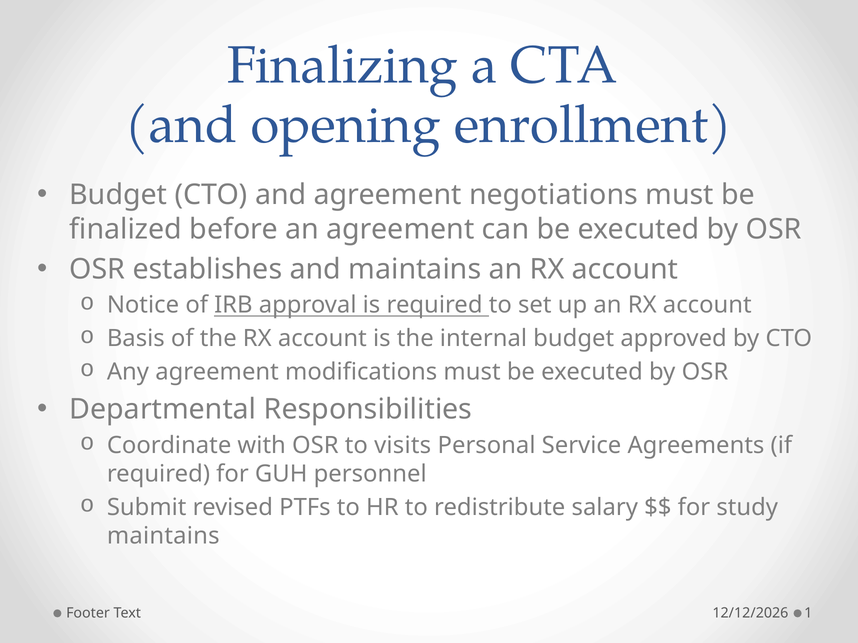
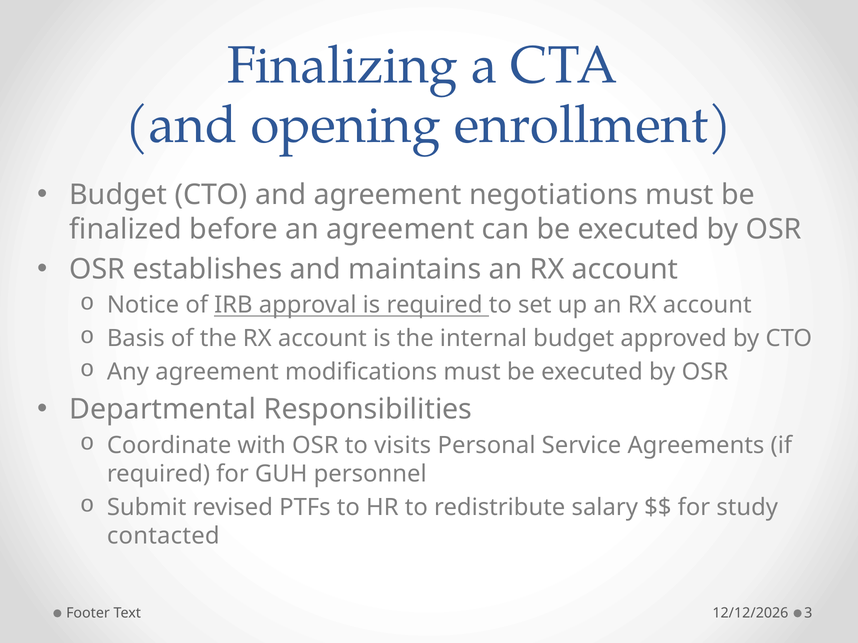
maintains at (163, 536): maintains -> contacted
1: 1 -> 3
